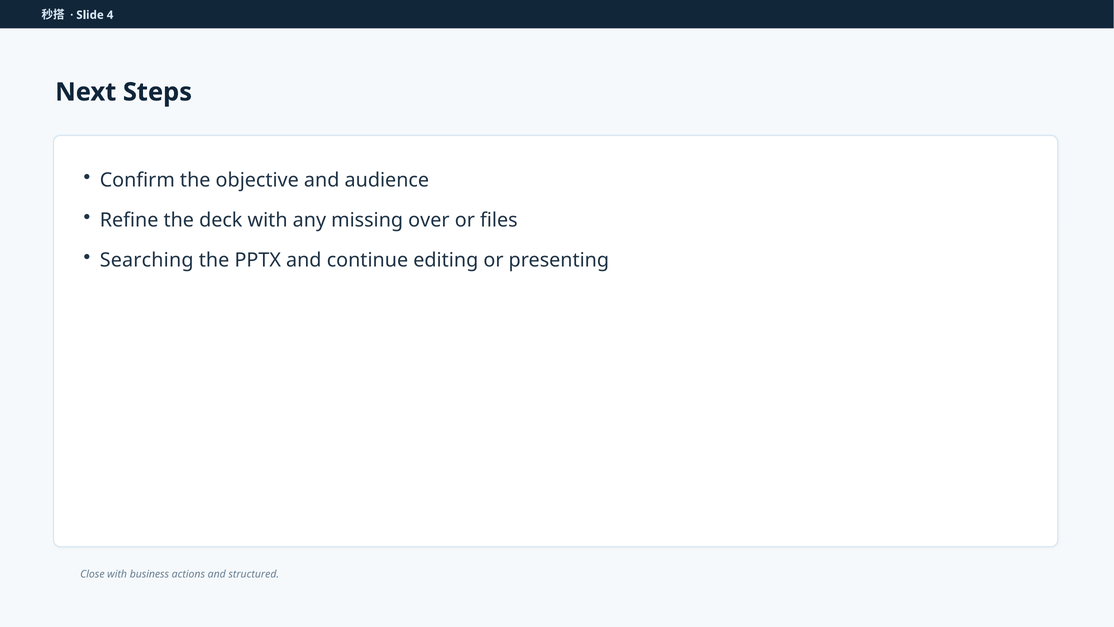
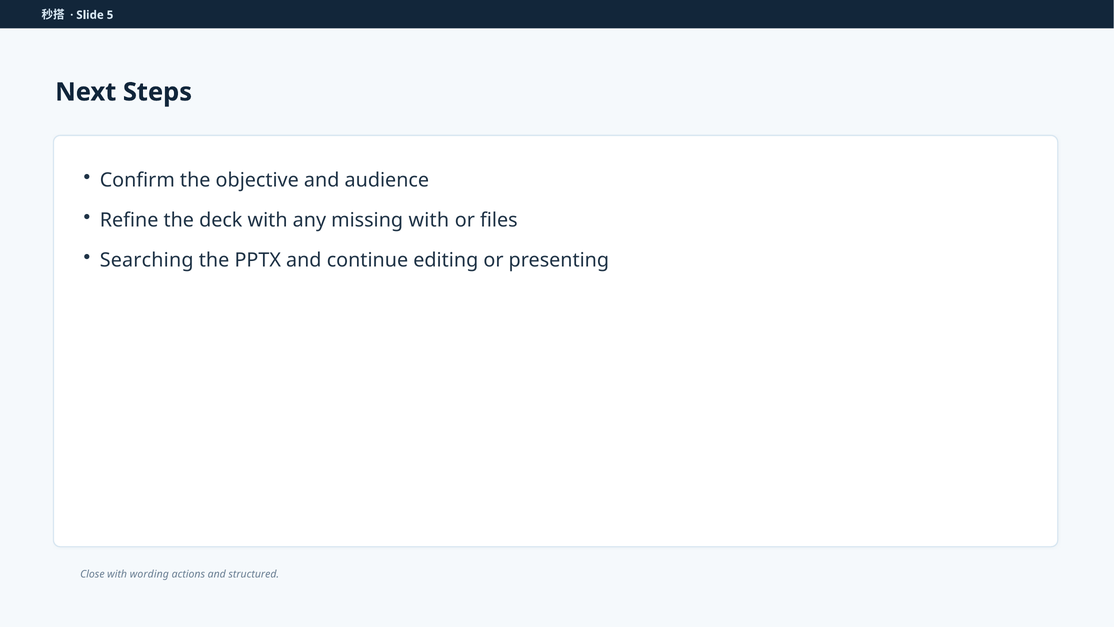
4: 4 -> 5
missing over: over -> with
business: business -> wording
